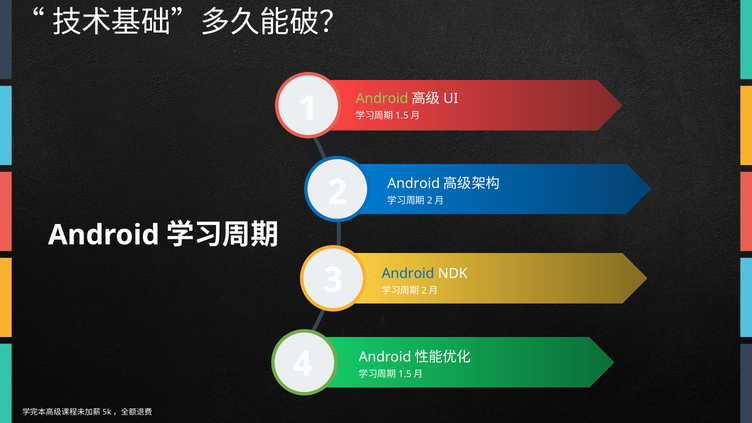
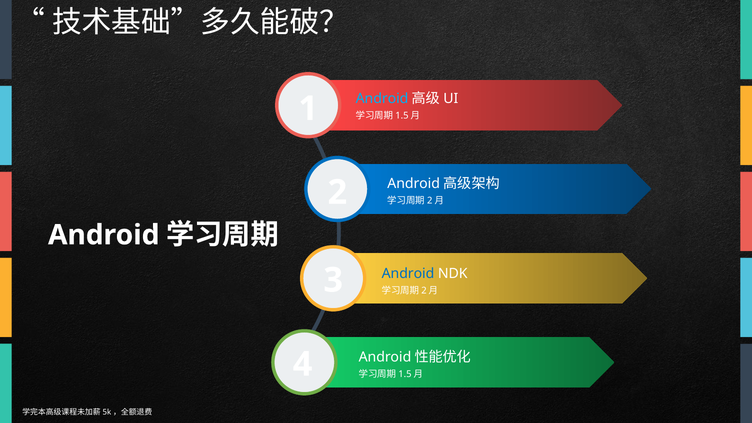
Android at (382, 99) colour: light green -> light blue
